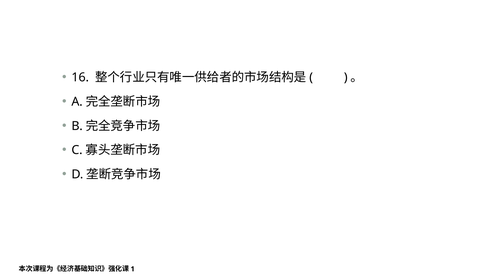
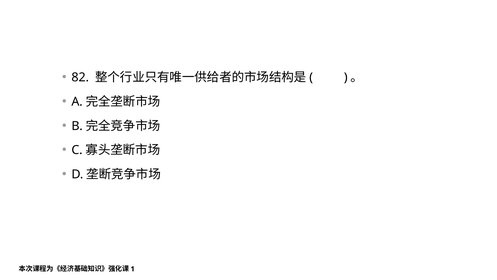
16: 16 -> 82
